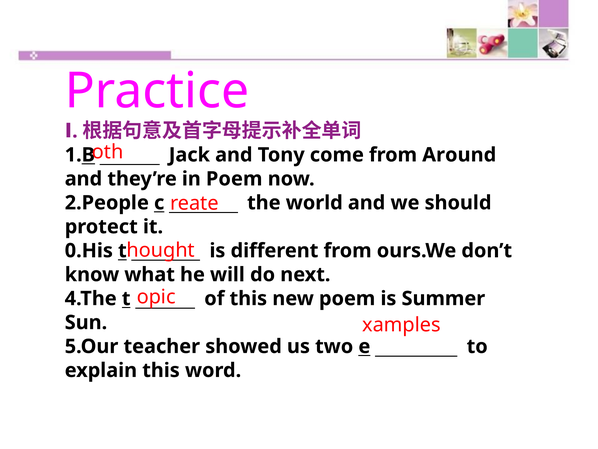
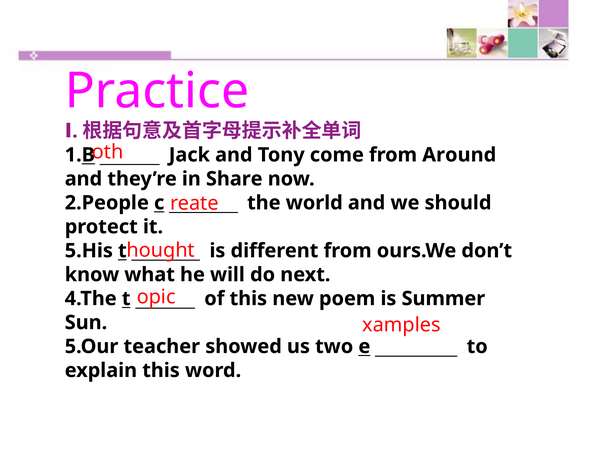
in Poem: Poem -> Share
0.His: 0.His -> 5.His
